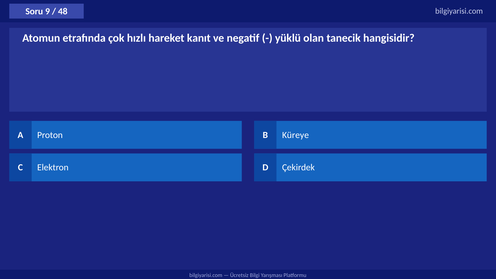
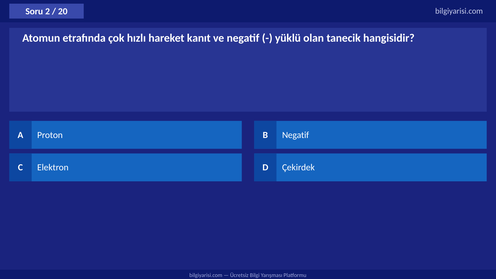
9: 9 -> 2
48: 48 -> 20
B Küreye: Küreye -> Negatif
